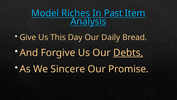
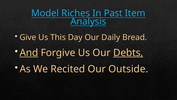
And underline: none -> present
Sincere: Sincere -> Recited
Promise: Promise -> Outside
